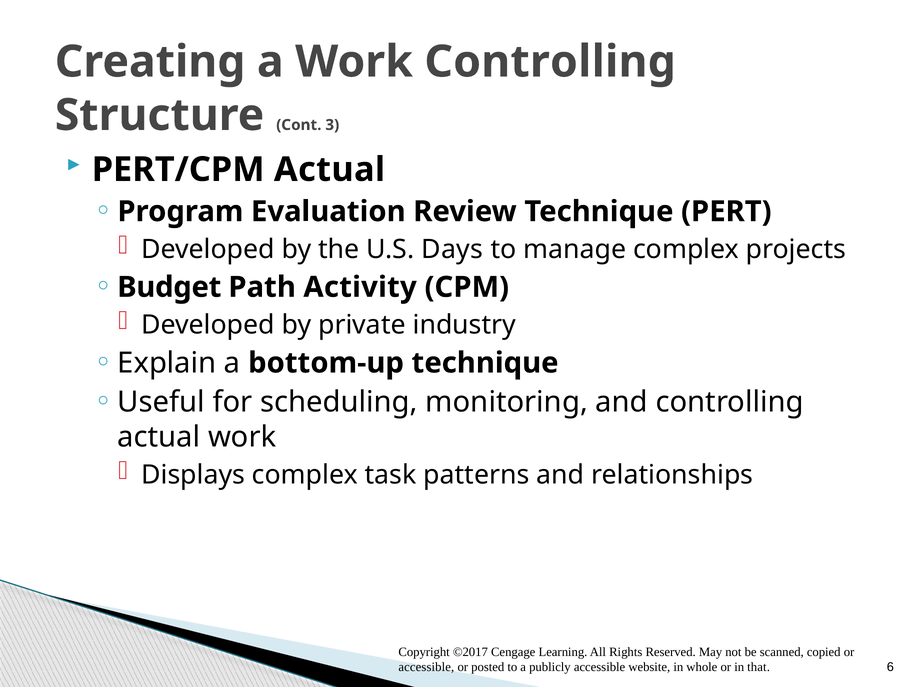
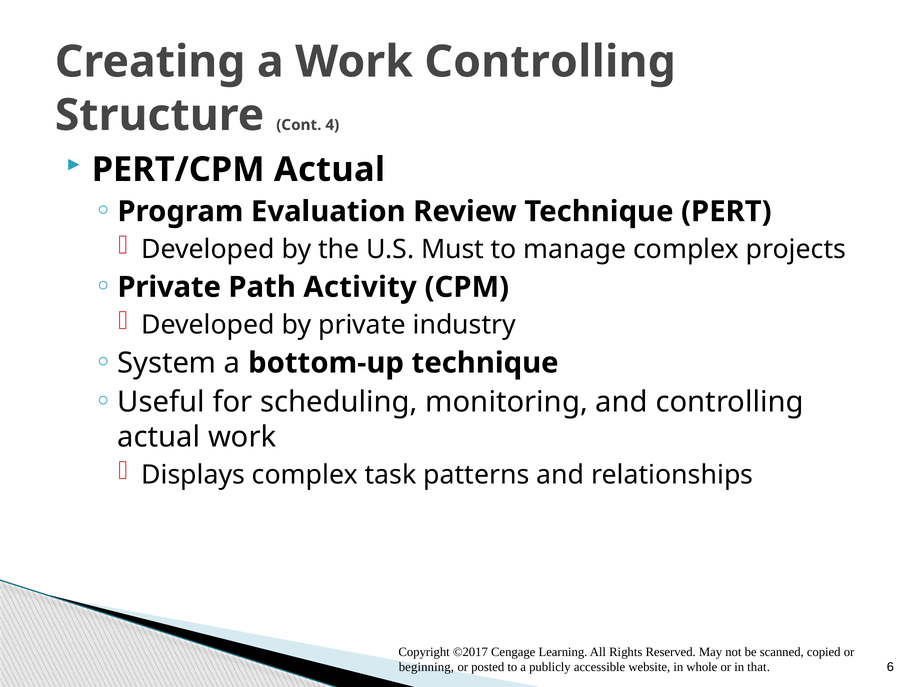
3: 3 -> 4
Days: Days -> Must
Budget at (169, 287): Budget -> Private
Explain: Explain -> System
accessible at (426, 667): accessible -> beginning
